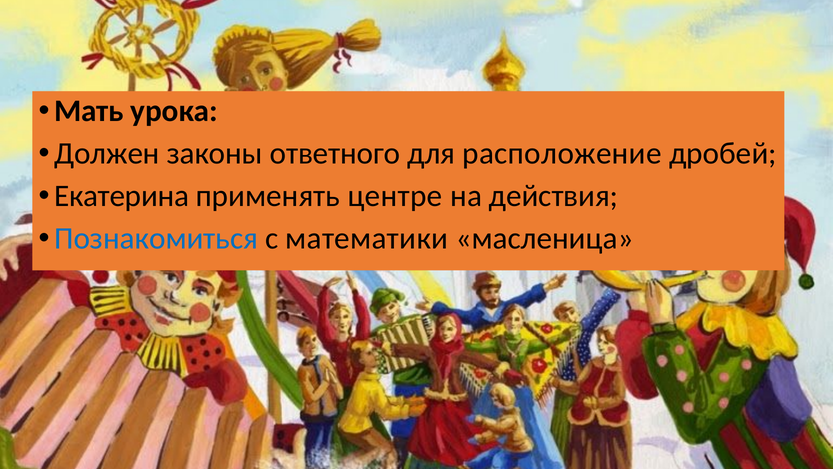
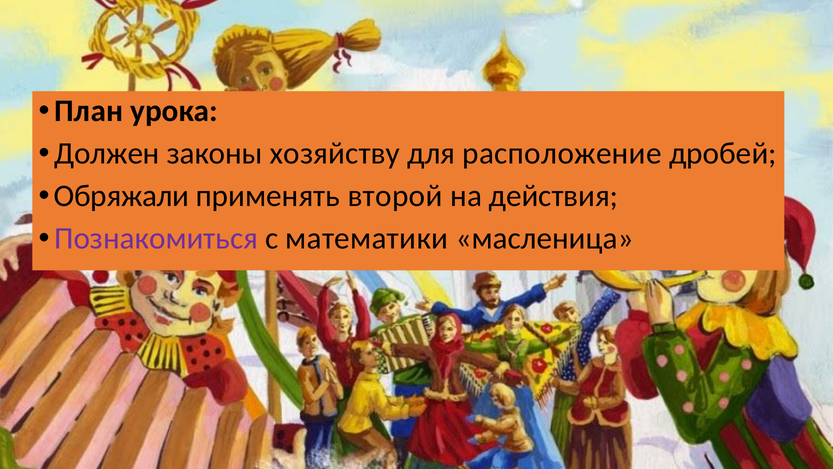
Мать: Мать -> План
ответного: ответного -> хозяйству
Екатерина: Екатерина -> Обряжали
центре: центре -> второй
Познакомиться colour: blue -> purple
